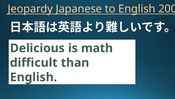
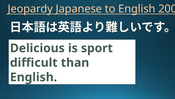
math: math -> sport
